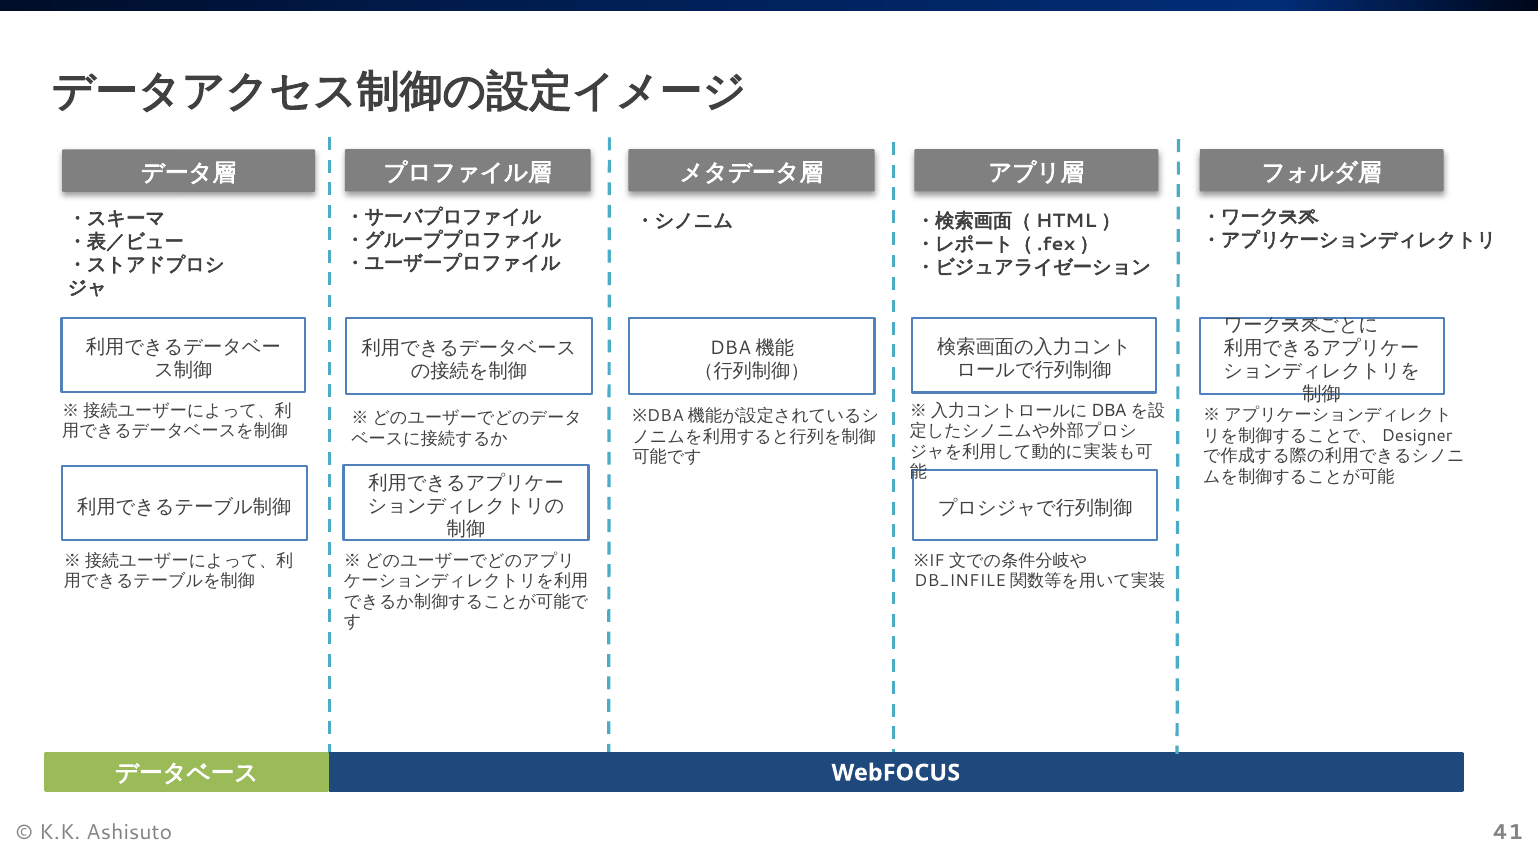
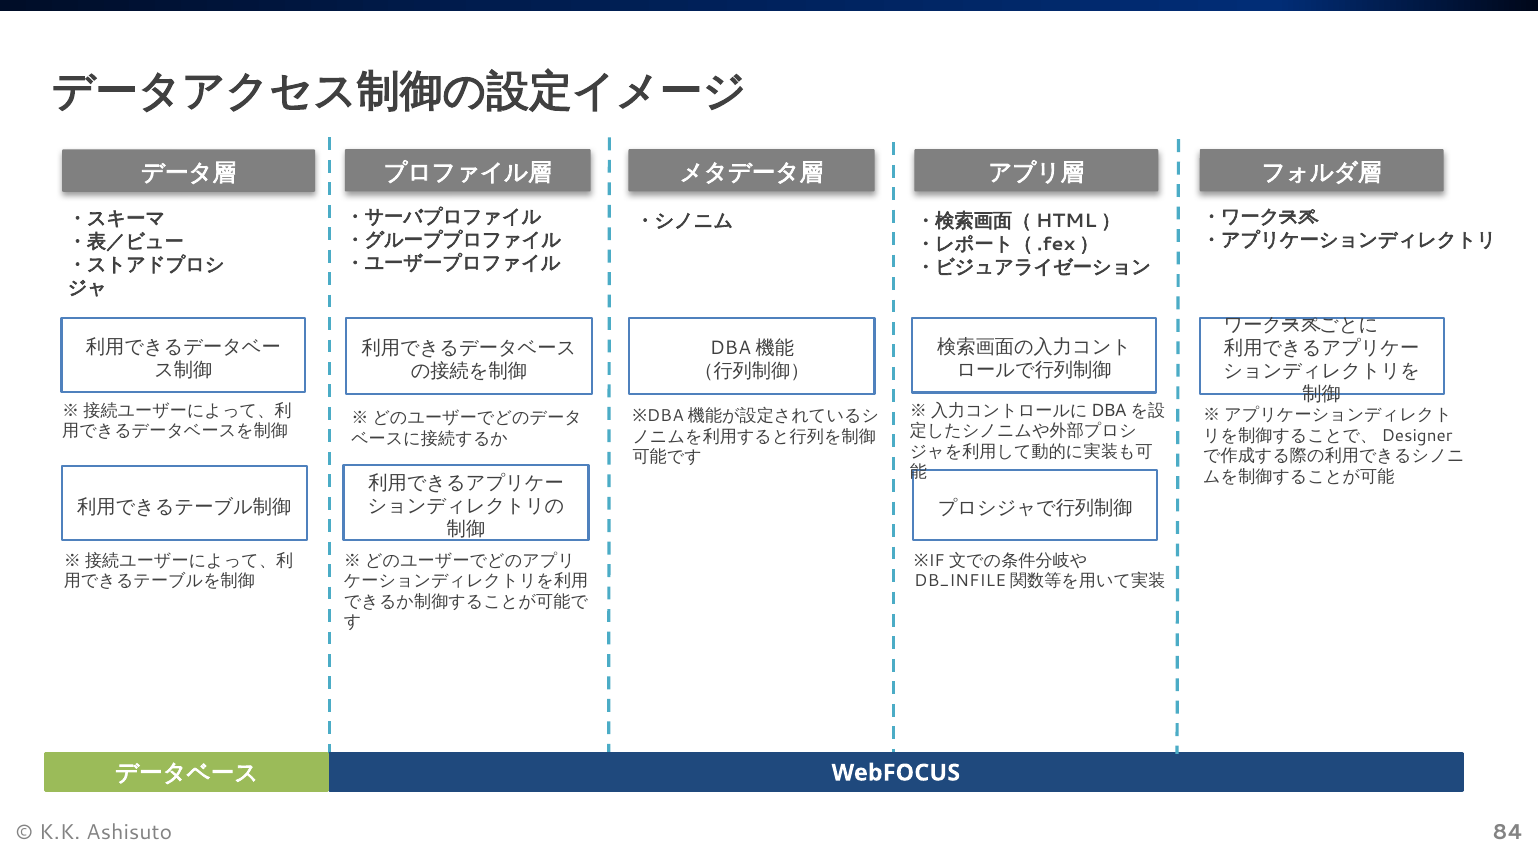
41: 41 -> 84
